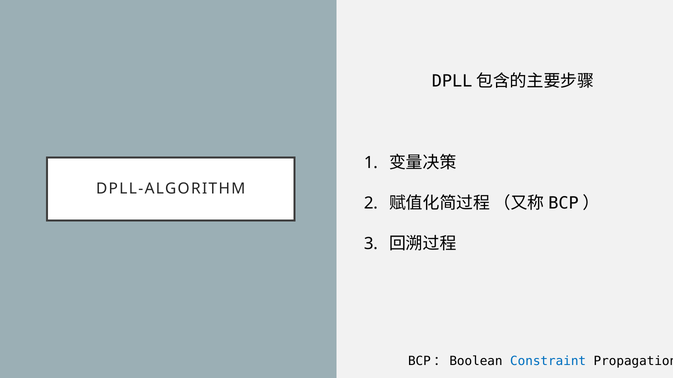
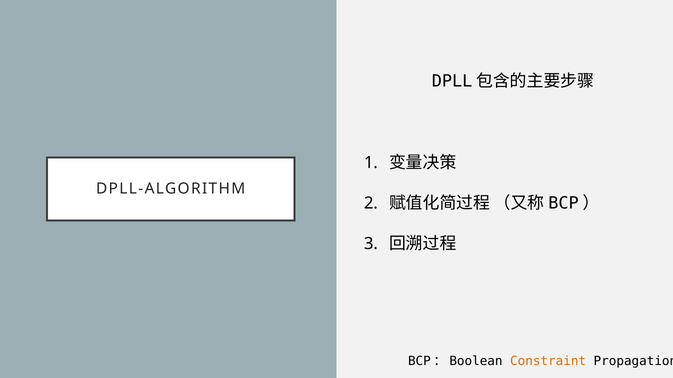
Constraint colour: blue -> orange
